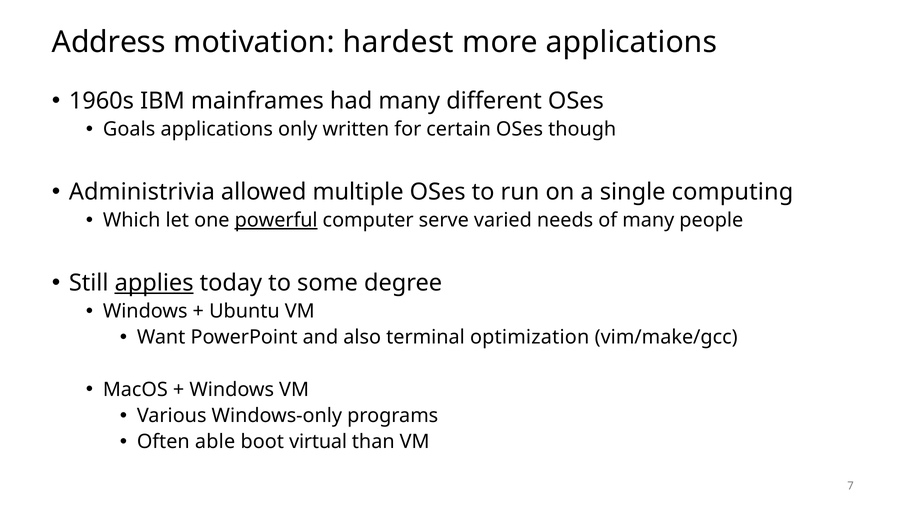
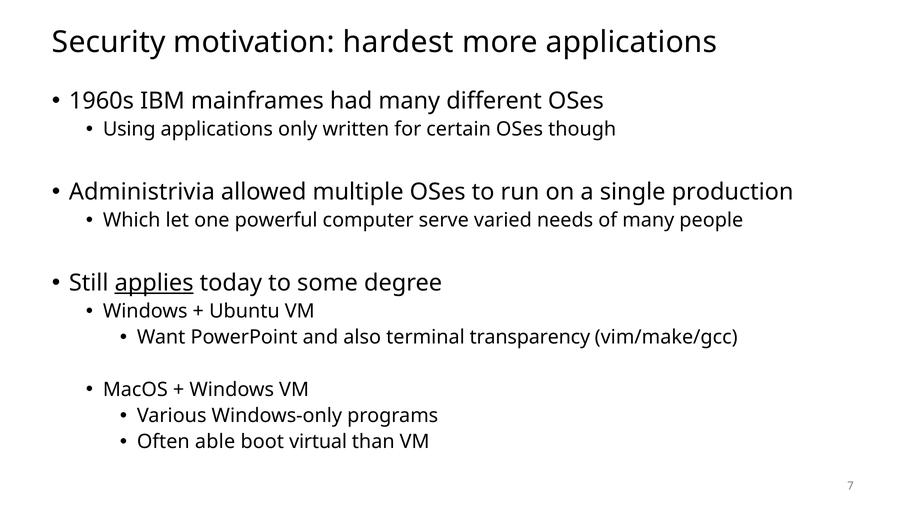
Address: Address -> Security
Goals: Goals -> Using
computing: computing -> production
powerful underline: present -> none
optimization: optimization -> transparency
